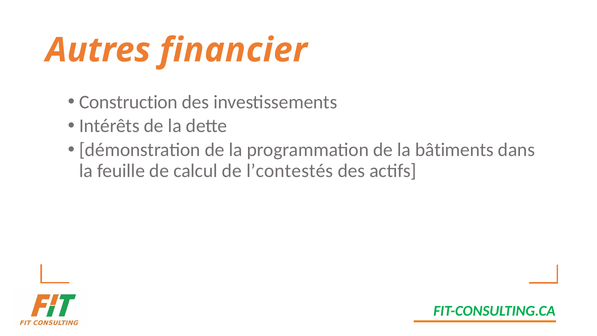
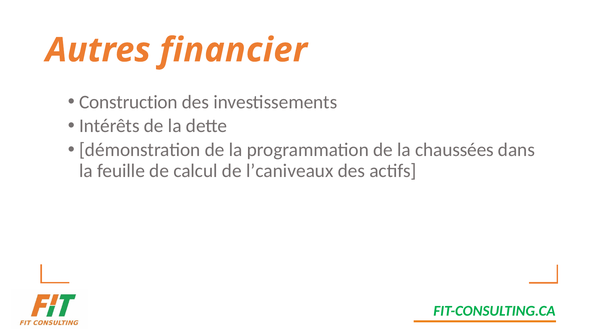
bâtiments: bâtiments -> chaussées
l’contestés: l’contestés -> l’caniveaux
